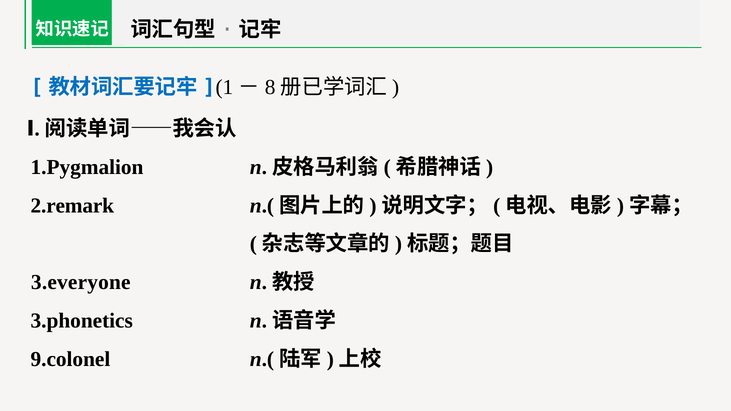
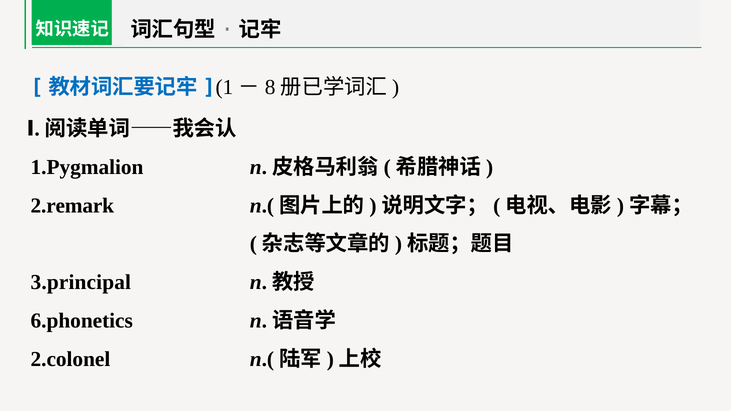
3.everyone: 3.everyone -> 3.principal
3.phonetics: 3.phonetics -> 6.phonetics
9.colonel: 9.colonel -> 2.colonel
